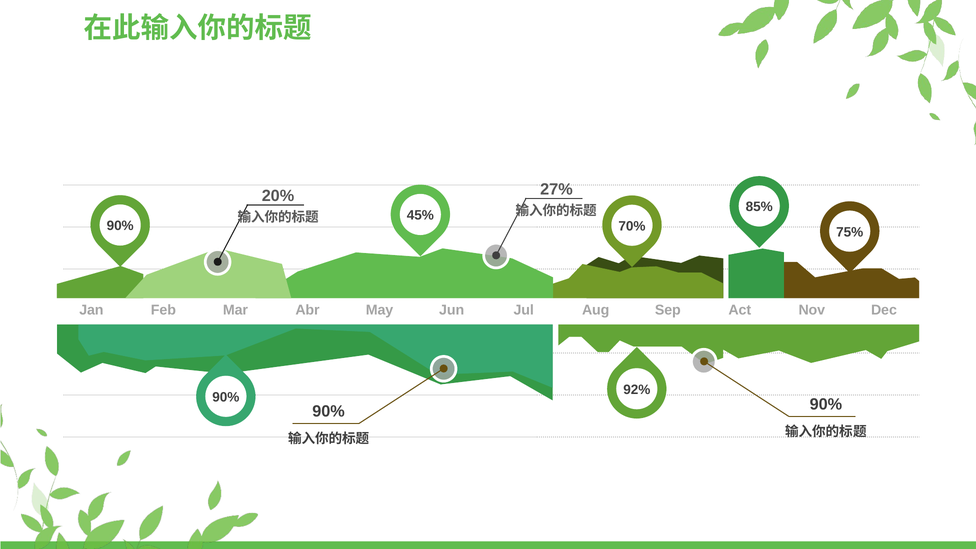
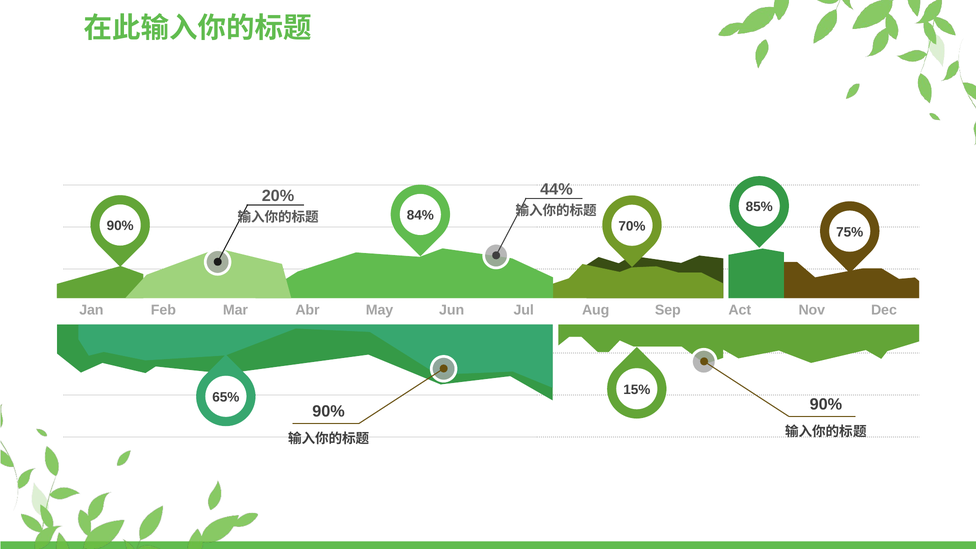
27%: 27% -> 44%
45%: 45% -> 84%
92%: 92% -> 15%
90% at (226, 397): 90% -> 65%
